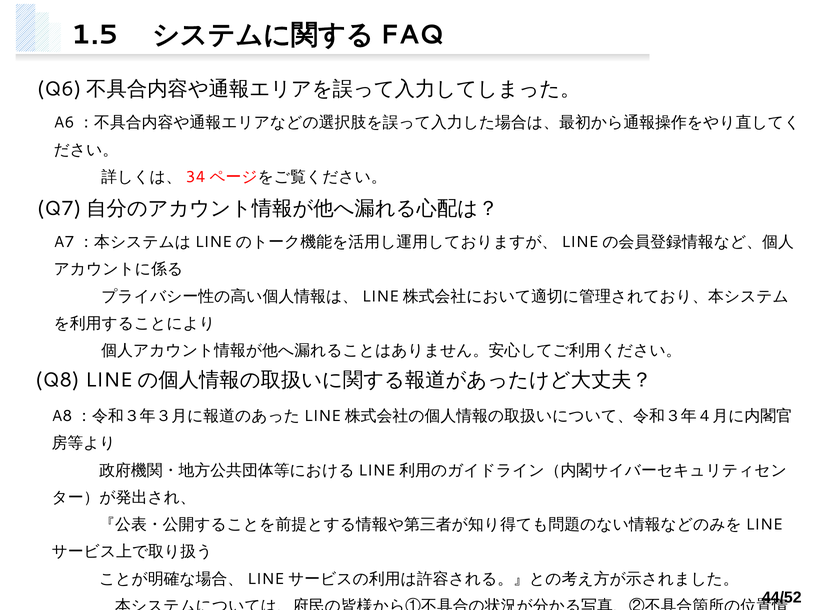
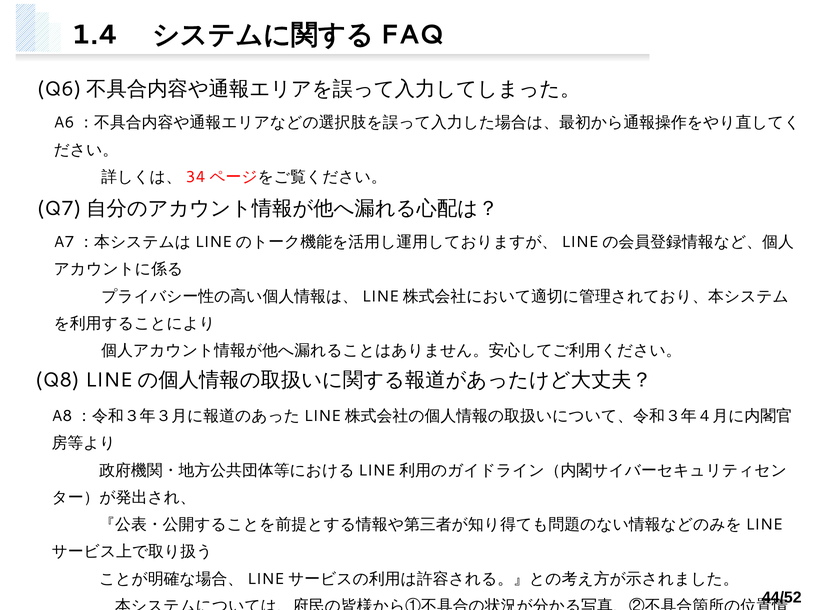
1.5: 1.5 -> 1.4
